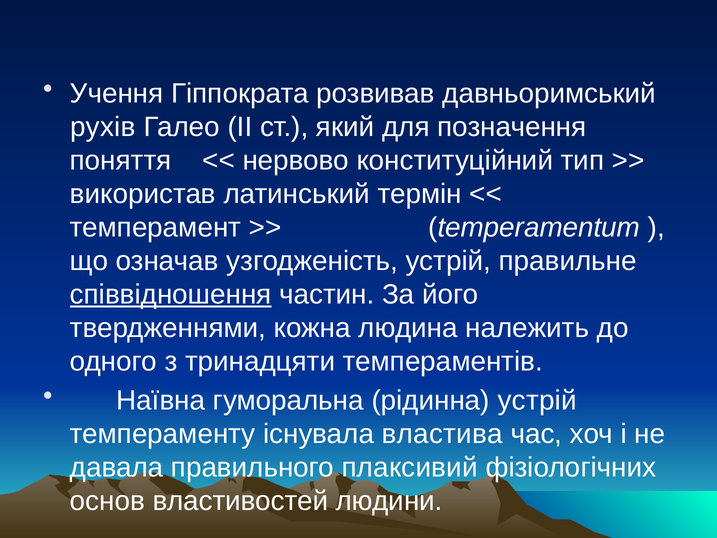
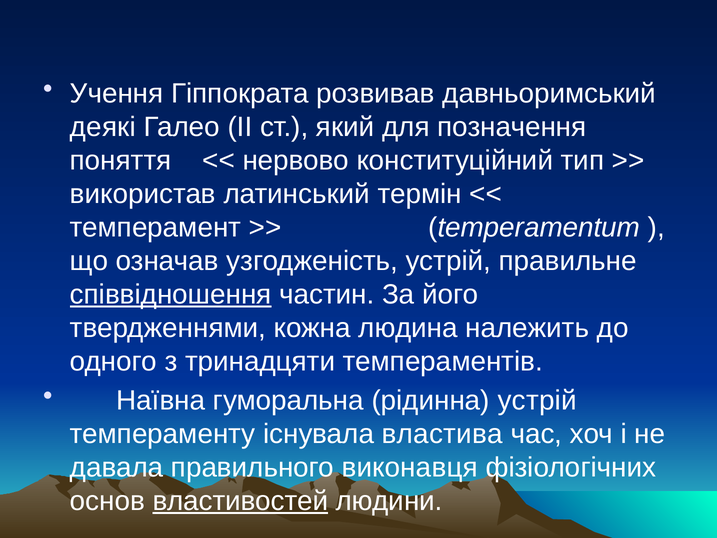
рухів: рухів -> деякі
плаксивий: плаксивий -> виконавця
властивостей underline: none -> present
